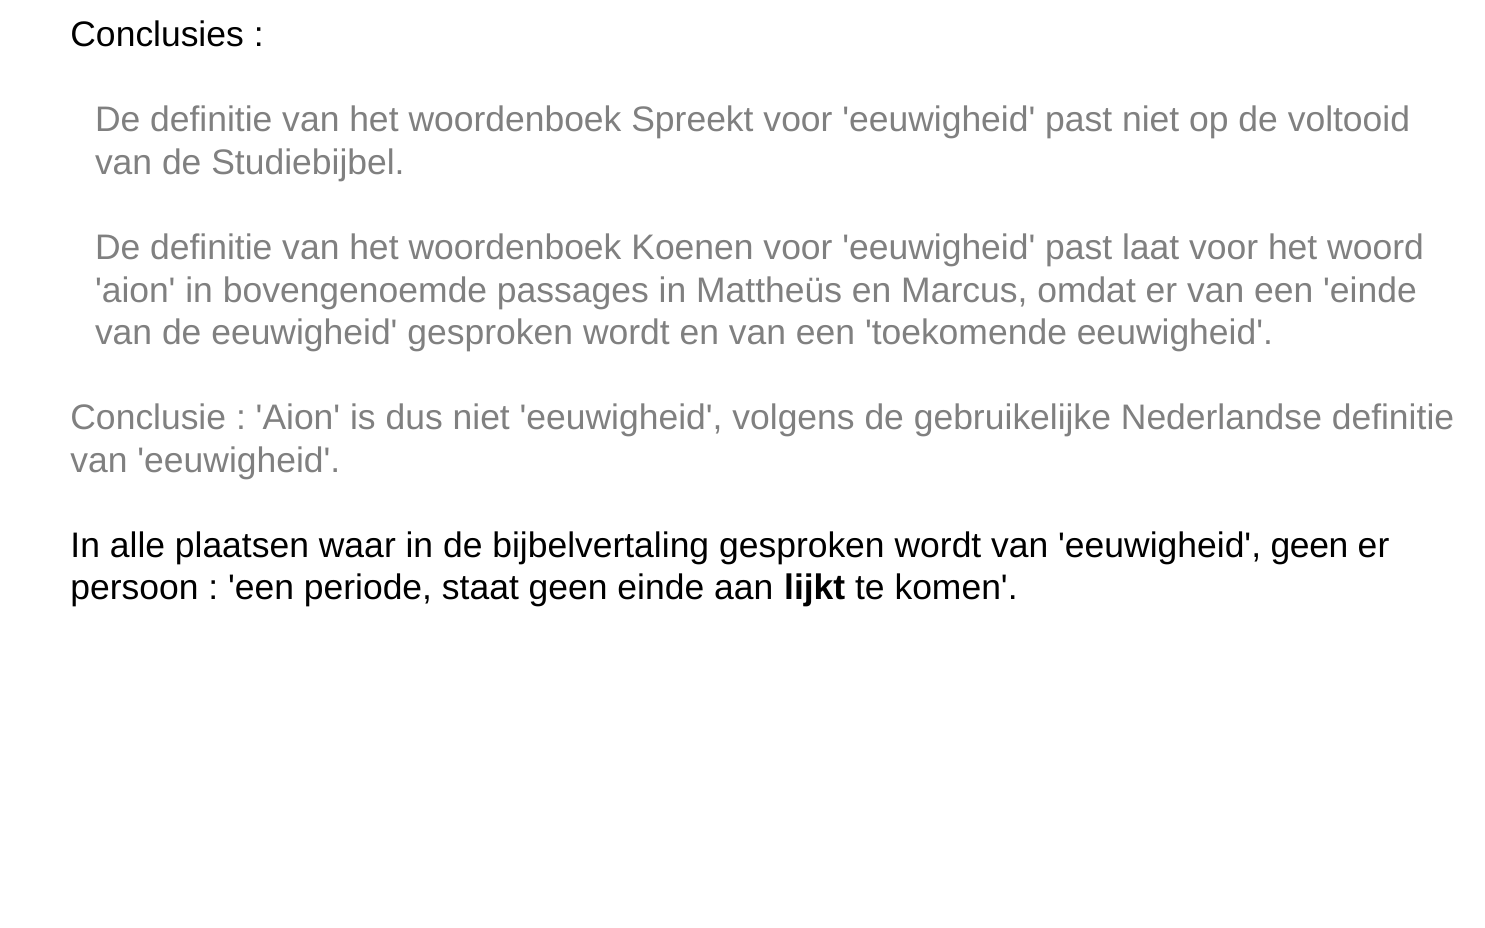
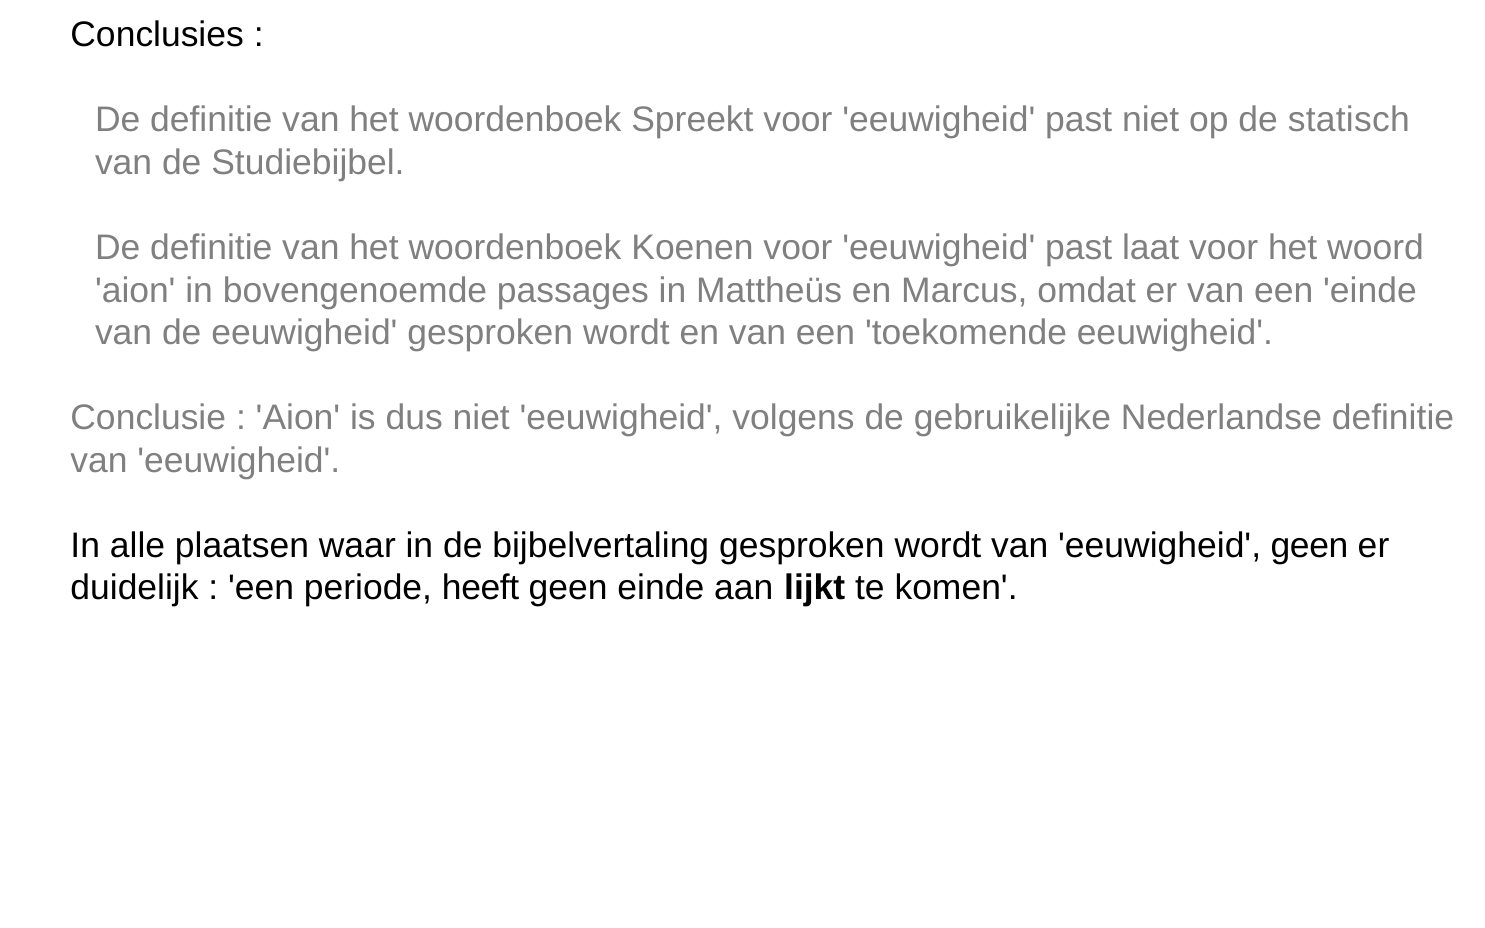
voltooid: voltooid -> statisch
persoon: persoon -> duidelijk
staat: staat -> heeft
